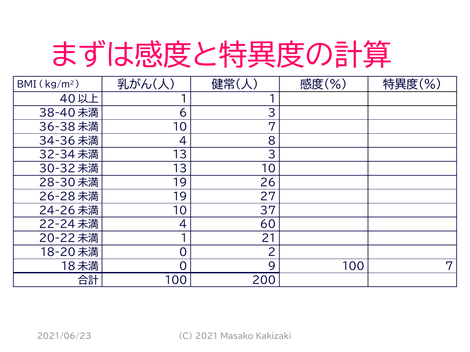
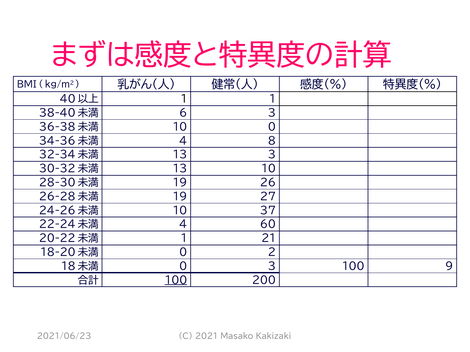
10 7: 7 -> 0
0 9: 9 -> 3
100 7: 7 -> 9
100 at (176, 281) underline: none -> present
